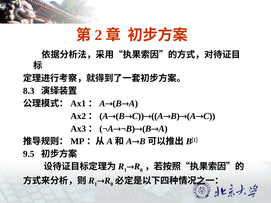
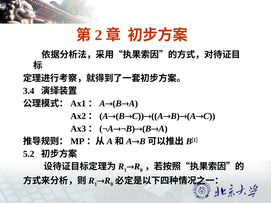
8.3: 8.3 -> 3.4
9.5: 9.5 -> 5.2
